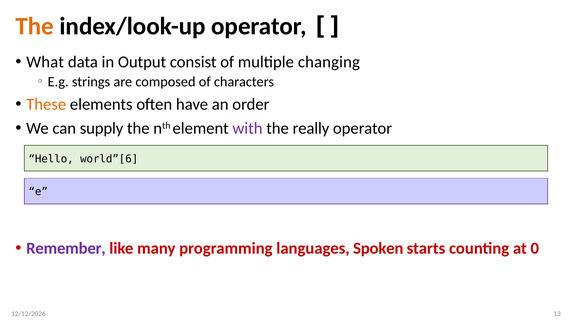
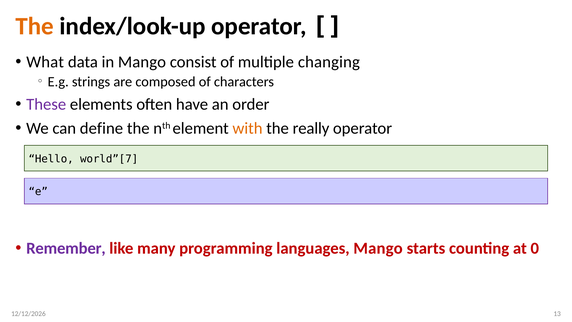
in Output: Output -> Mango
These colour: orange -> purple
supply: supply -> define
with colour: purple -> orange
world”[6: world”[6 -> world”[7
languages Spoken: Spoken -> Mango
